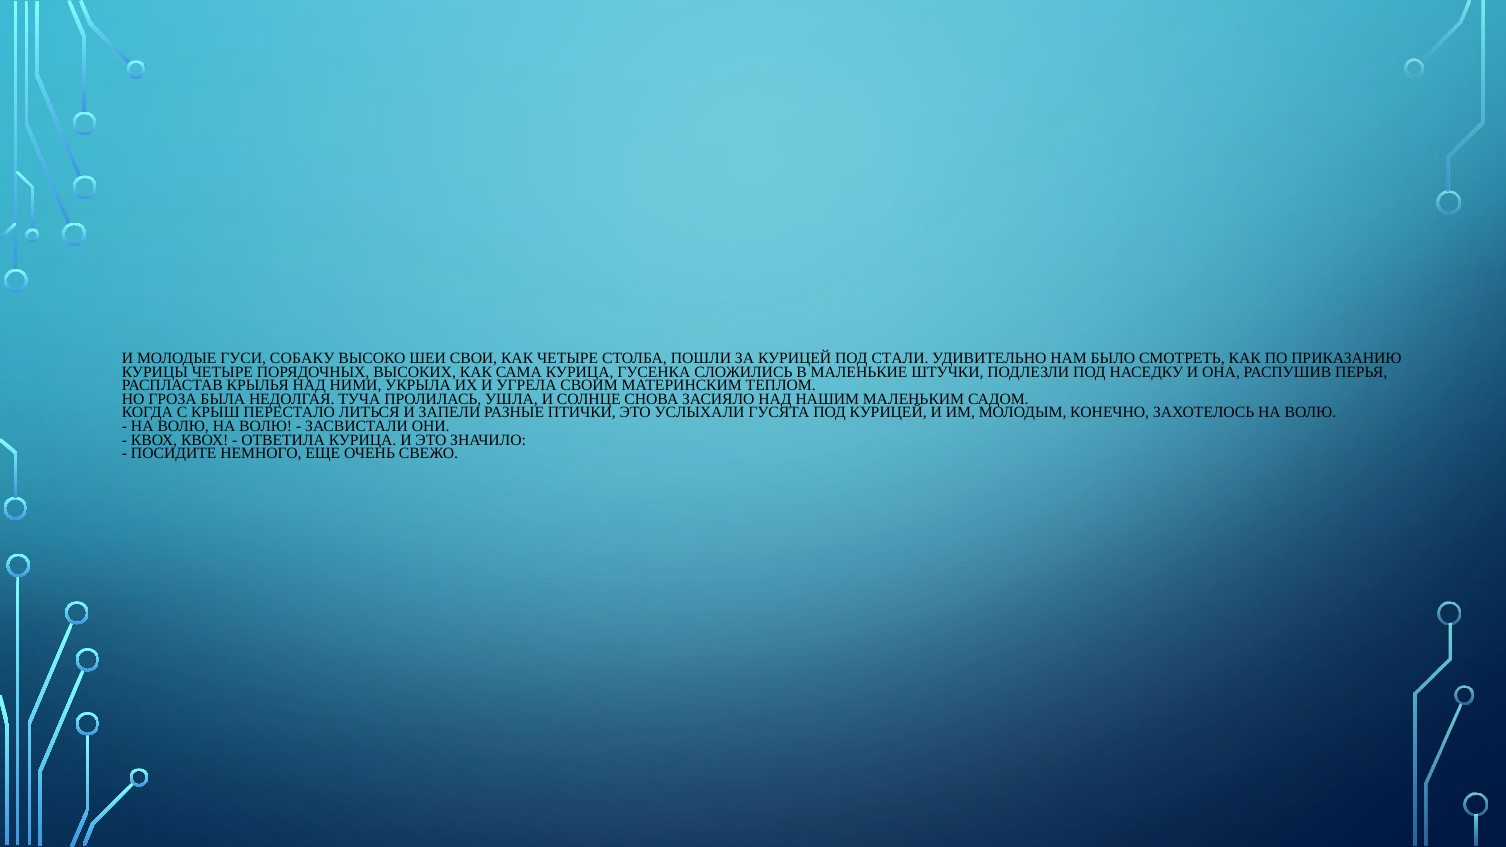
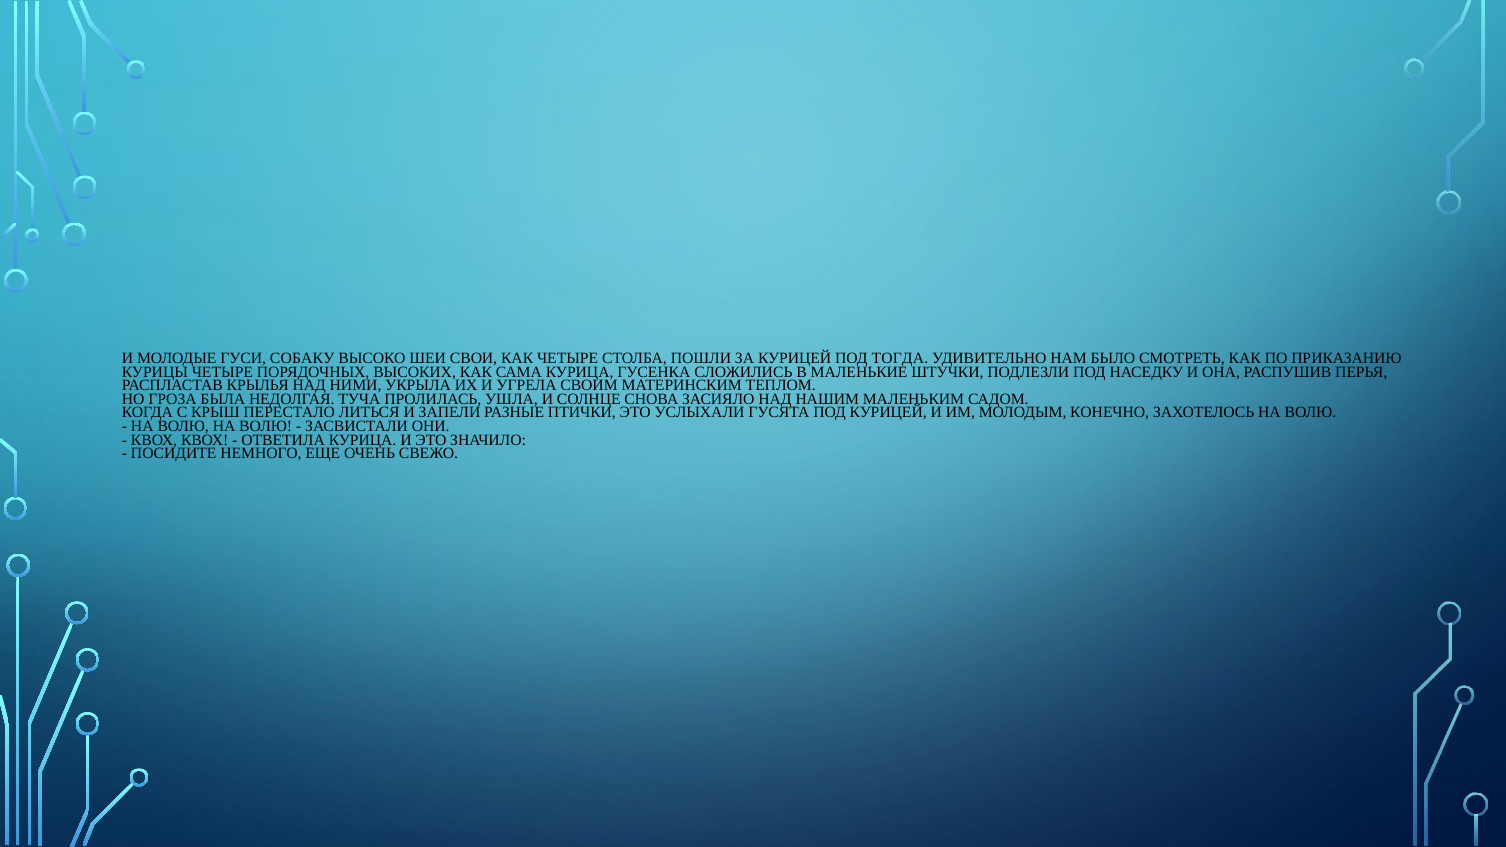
СТАЛИ: СТАЛИ -> ТОГДА
